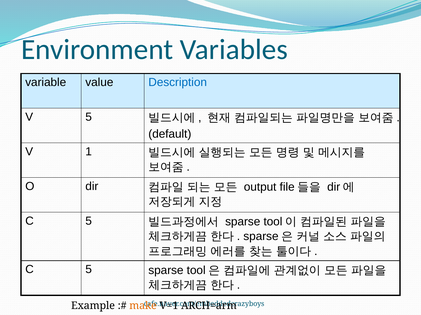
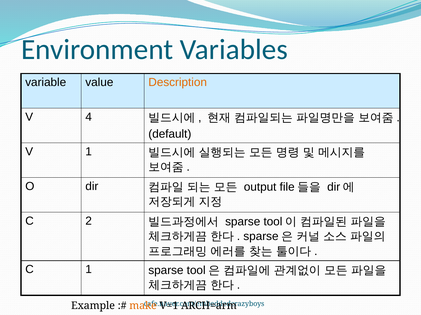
Description colour: blue -> orange
V 5: 5 -> 4
5 at (89, 221): 5 -> 2
5 at (89, 270): 5 -> 1
